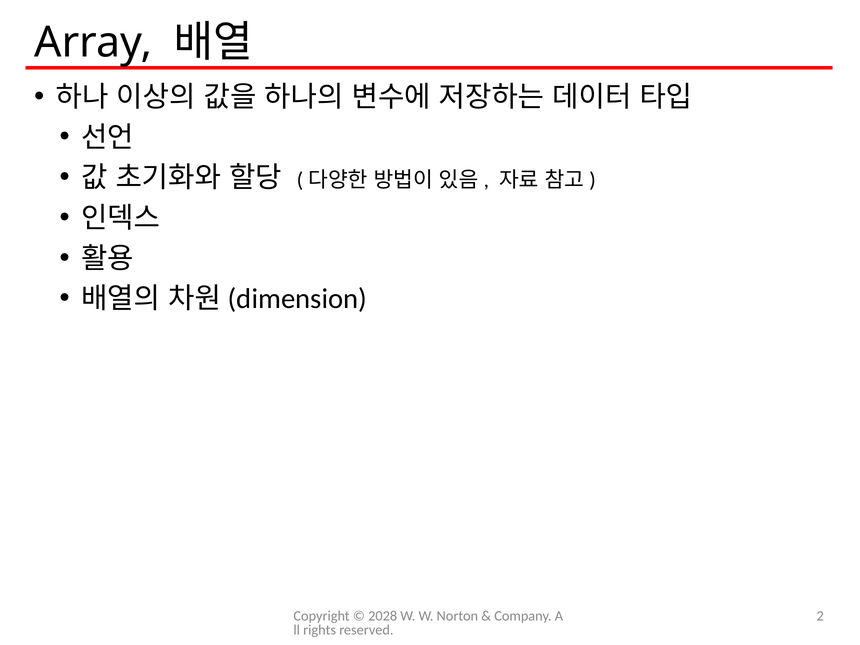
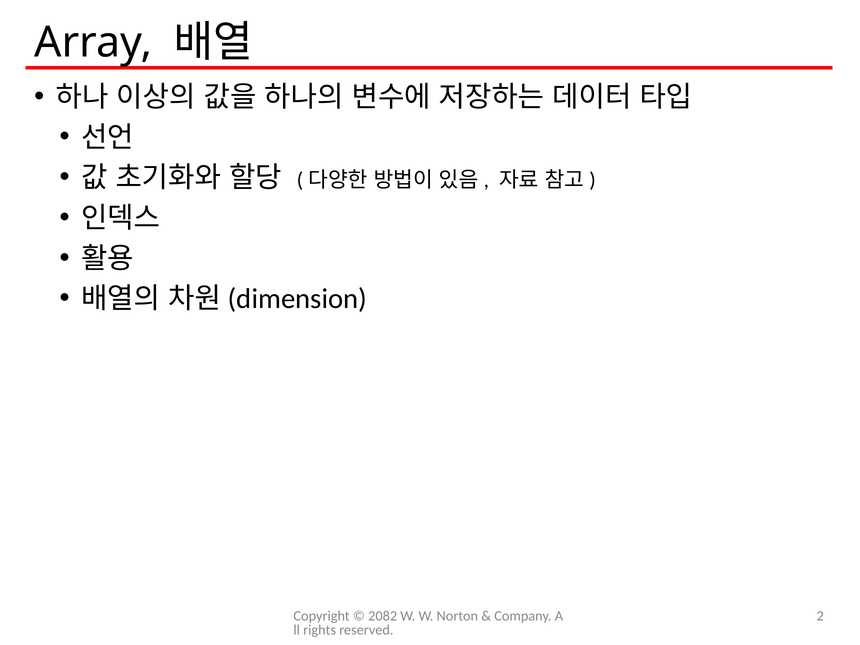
2028: 2028 -> 2082
